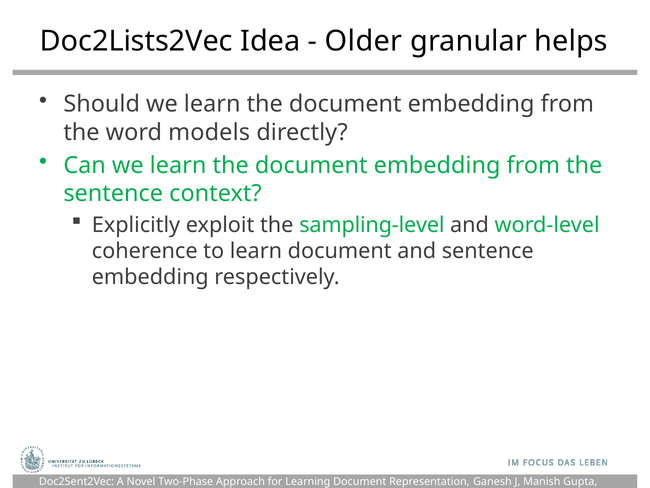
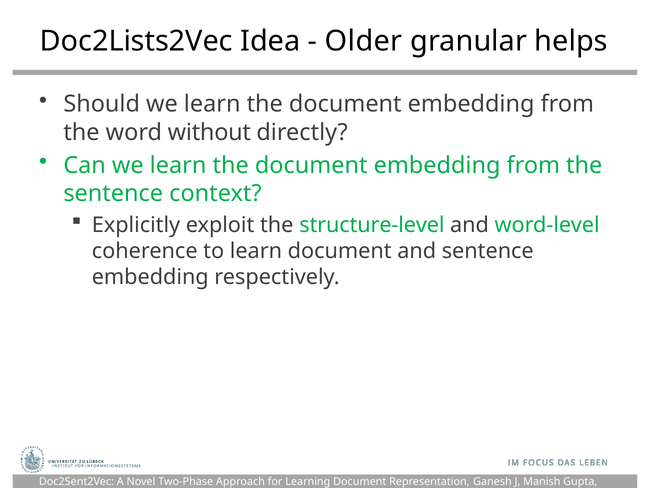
models: models -> without
sampling-level: sampling-level -> structure-level
